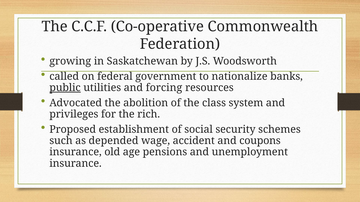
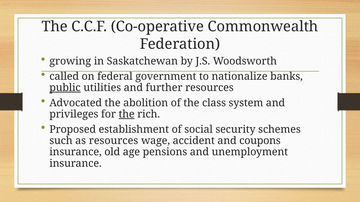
forcing: forcing -> further
the at (127, 114) underline: none -> present
as depended: depended -> resources
